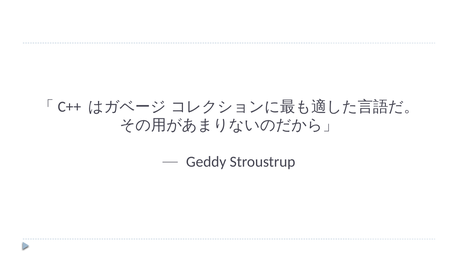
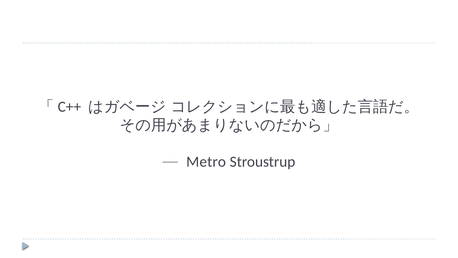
Geddy: Geddy -> Metro
